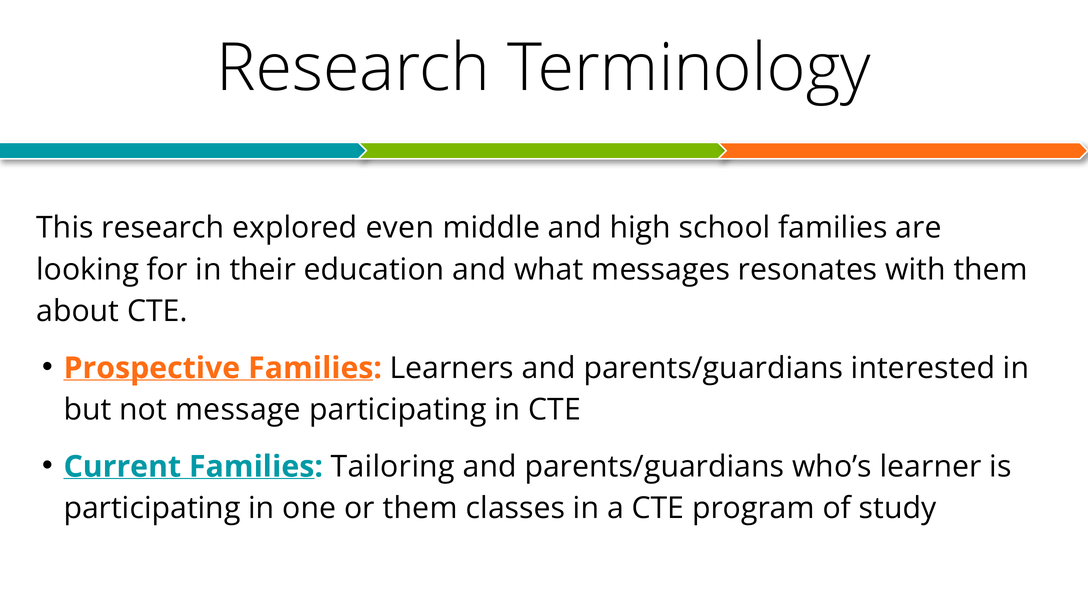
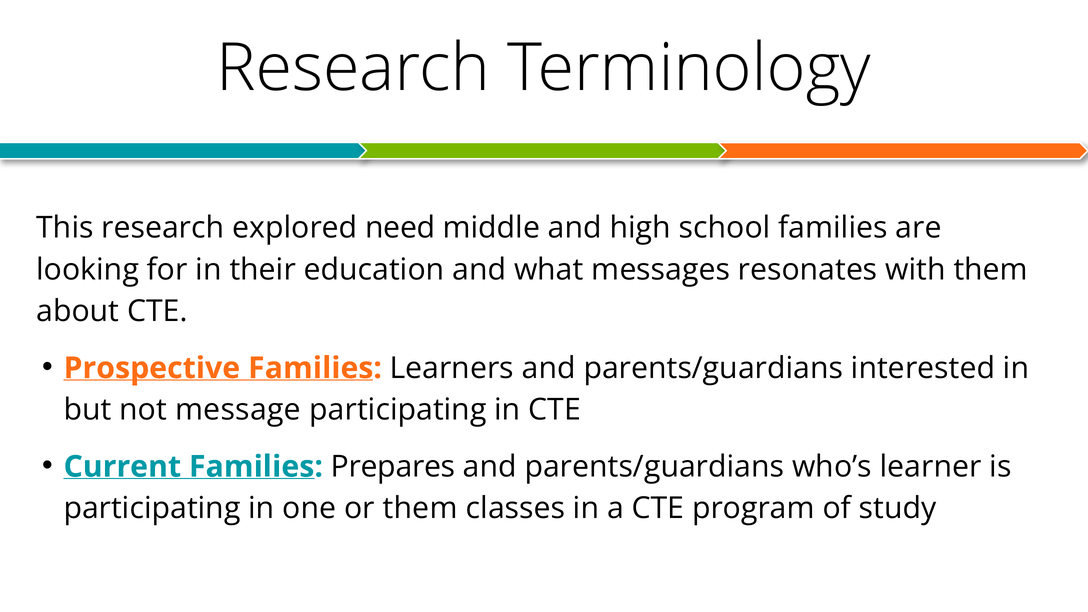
even: even -> need
Tailoring: Tailoring -> Prepares
